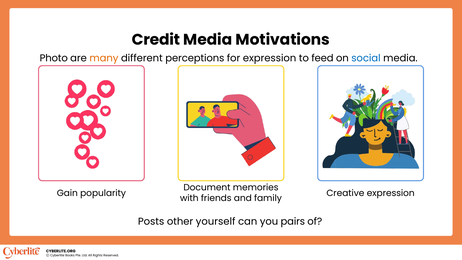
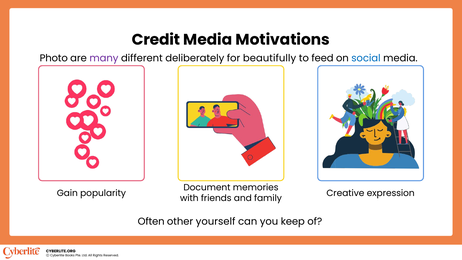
many colour: orange -> purple
perceptions: perceptions -> deliberately
for expression: expression -> beautifully
Posts: Posts -> Often
pairs: pairs -> keep
